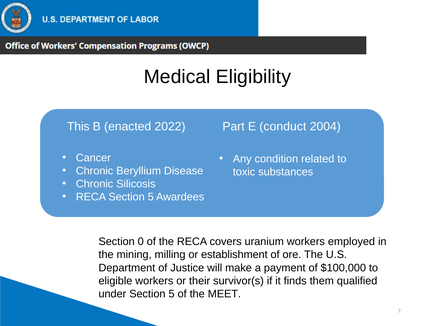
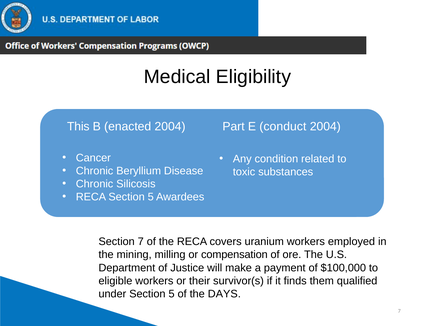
enacted 2022: 2022 -> 2004
Section 0: 0 -> 7
establishment: establishment -> compensation
MEET: MEET -> DAYS
